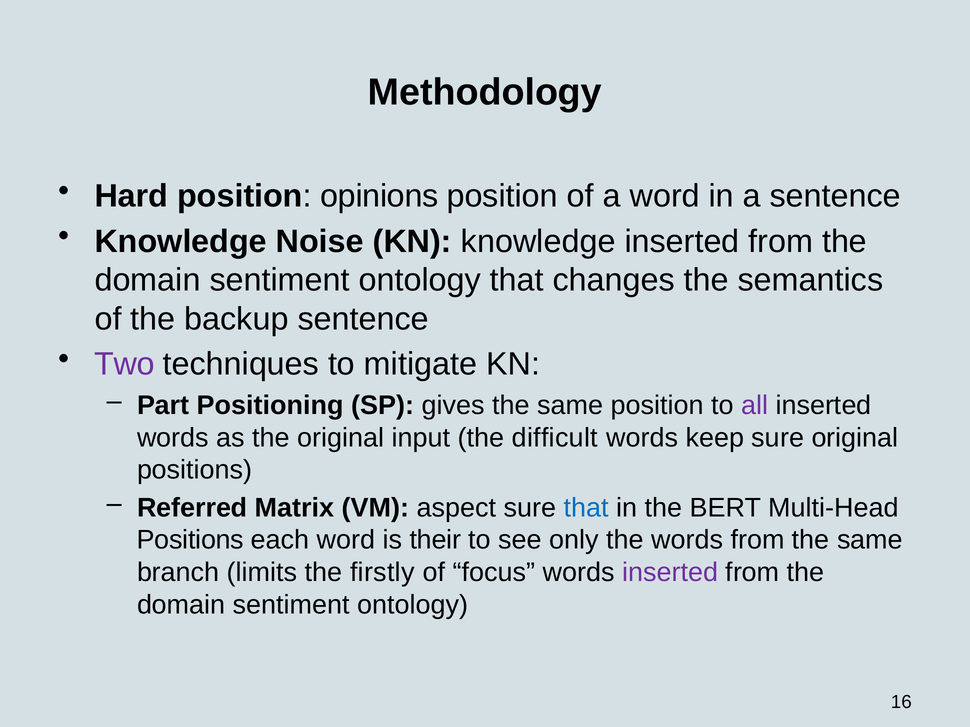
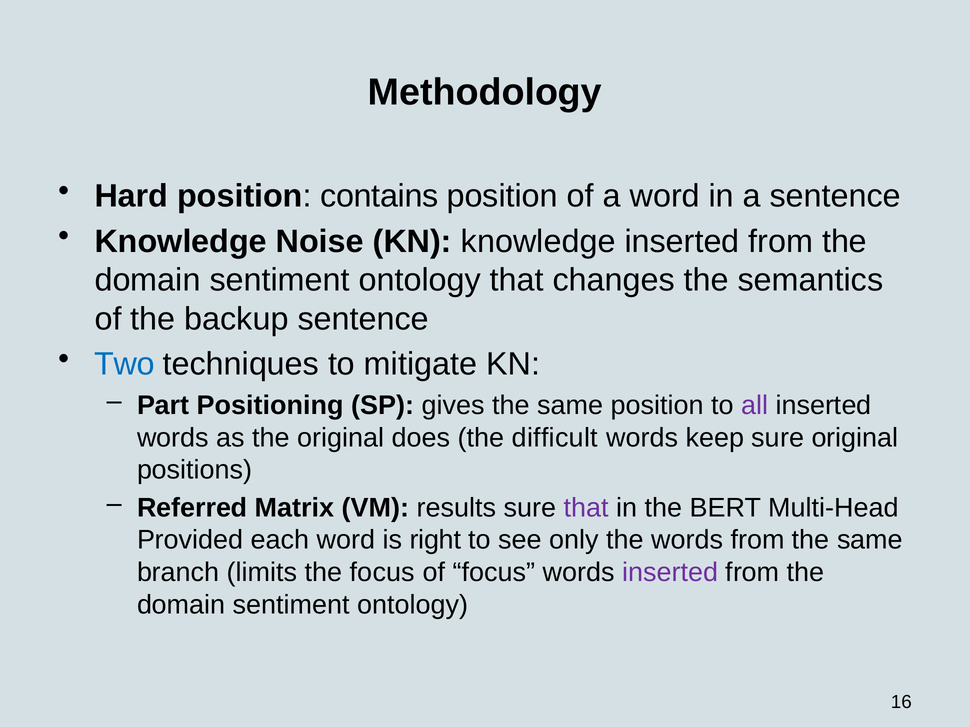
opinions: opinions -> contains
Two colour: purple -> blue
input: input -> does
aspect: aspect -> results
that at (586, 508) colour: blue -> purple
Positions at (190, 540): Positions -> Provided
their: their -> right
the firstly: firstly -> focus
